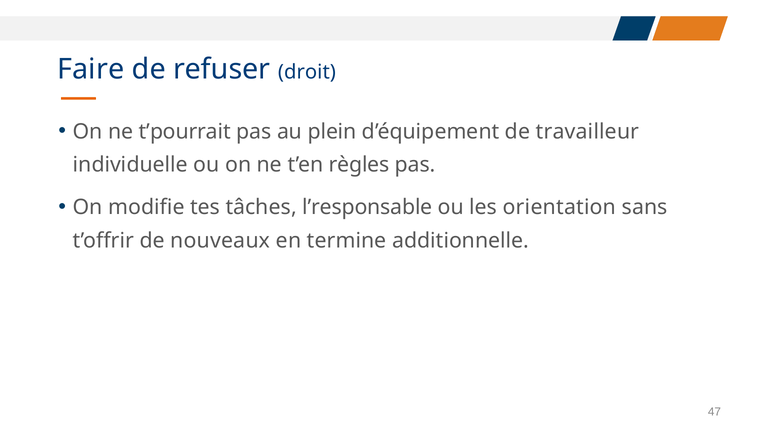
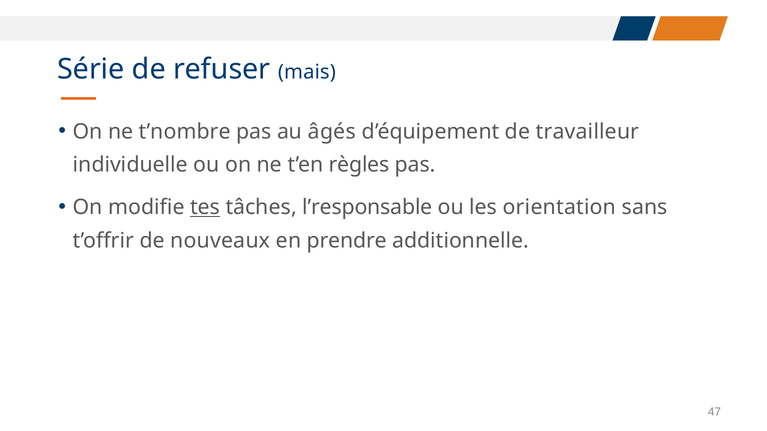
Faire: Faire -> Série
droit: droit -> mais
t’pourrait: t’pourrait -> t’nombre
plein: plein -> âgés
tes underline: none -> present
termine: termine -> prendre
